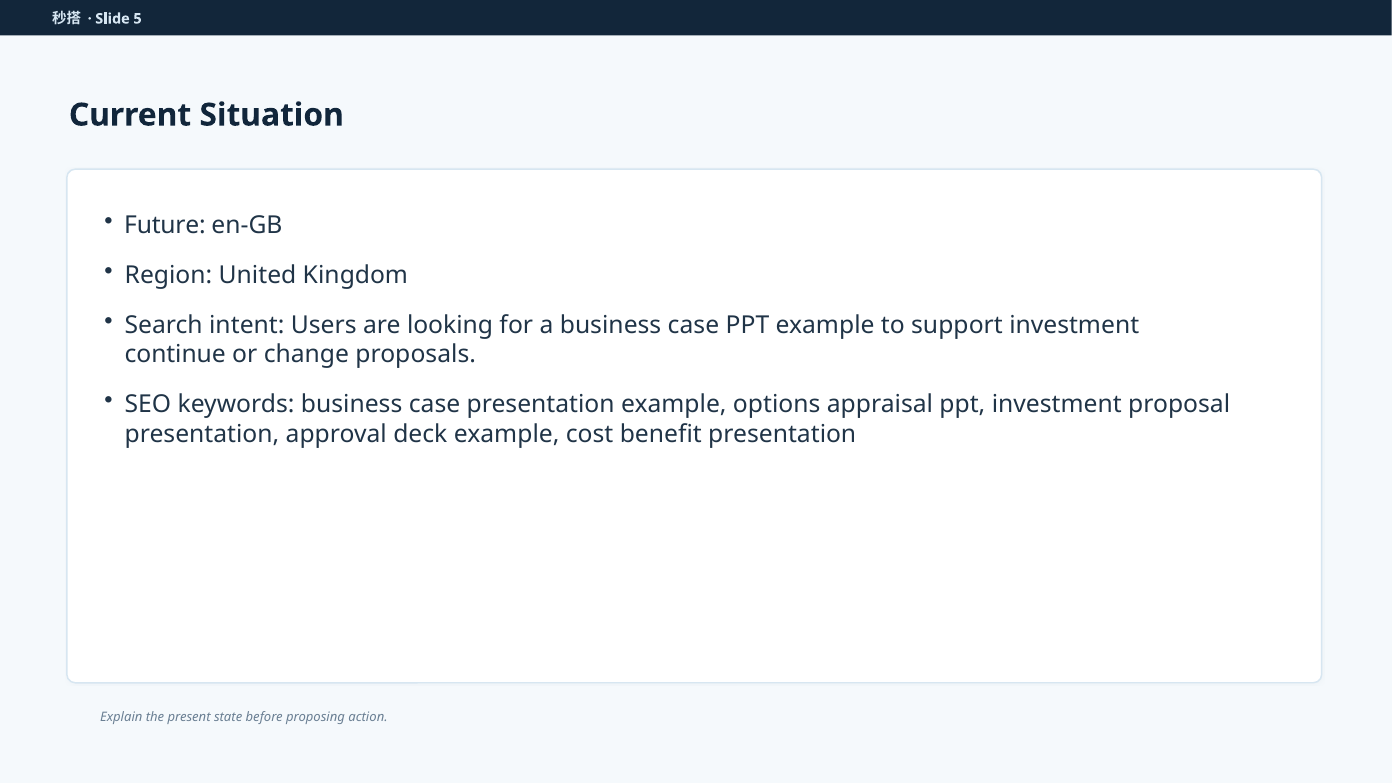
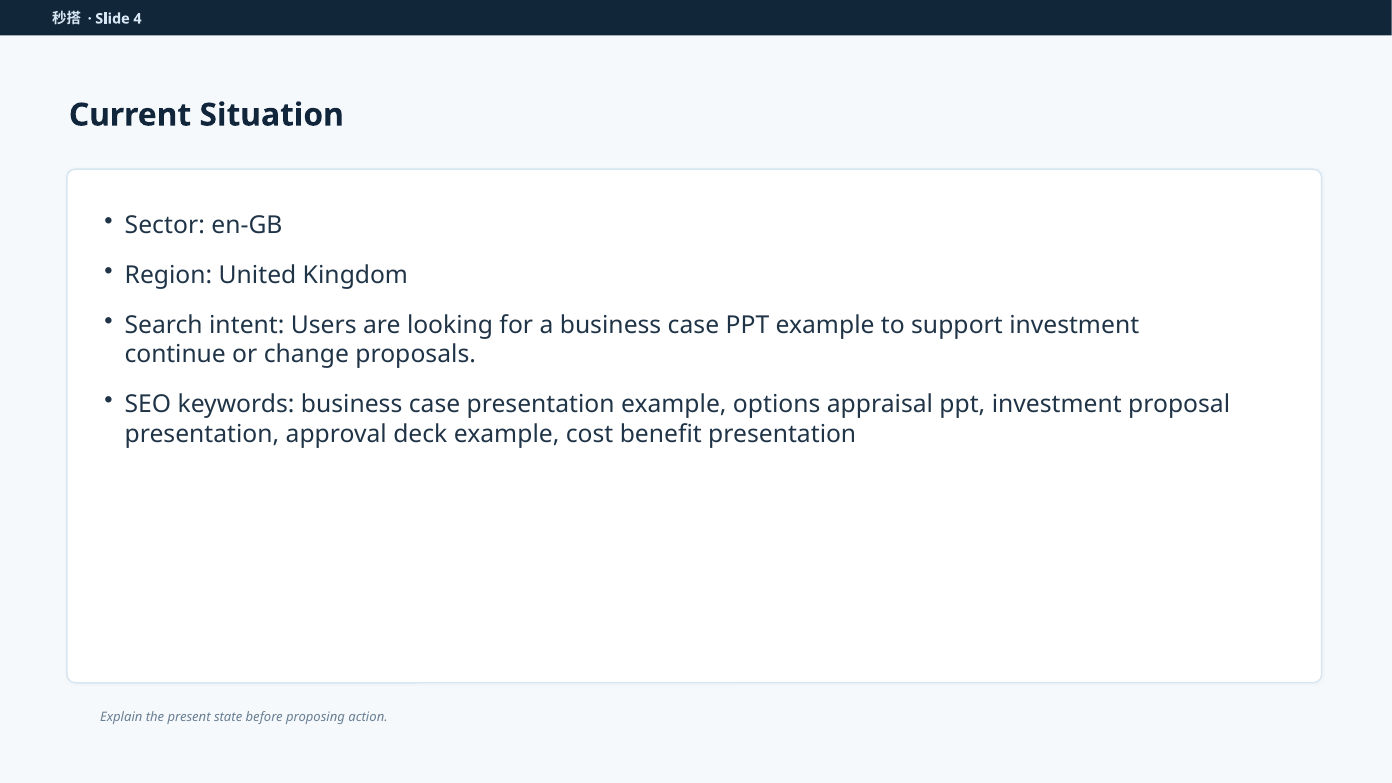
5: 5 -> 4
Future: Future -> Sector
